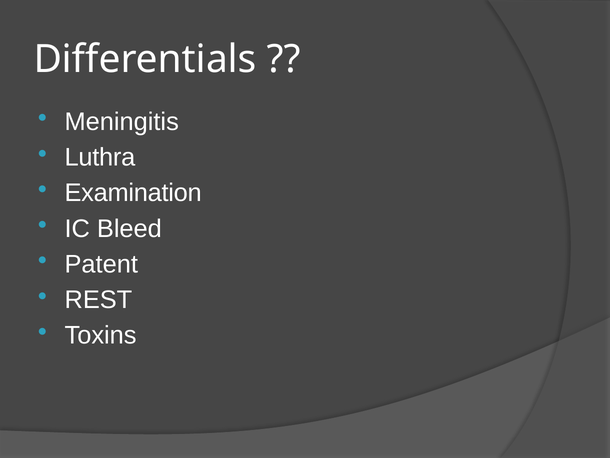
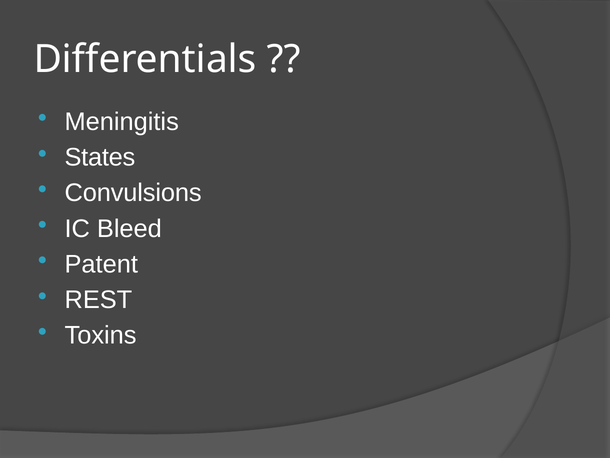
Luthra: Luthra -> States
Examination: Examination -> Convulsions
